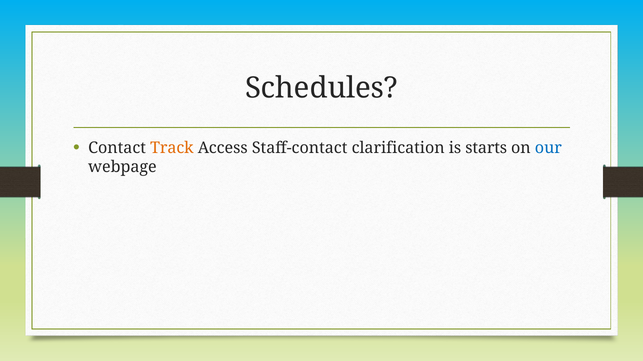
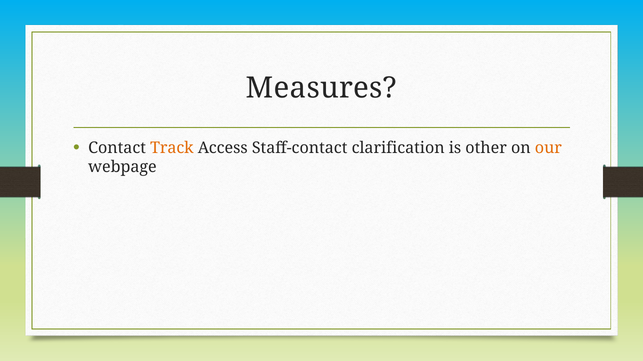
Schedules: Schedules -> Measures
starts: starts -> other
our colour: blue -> orange
